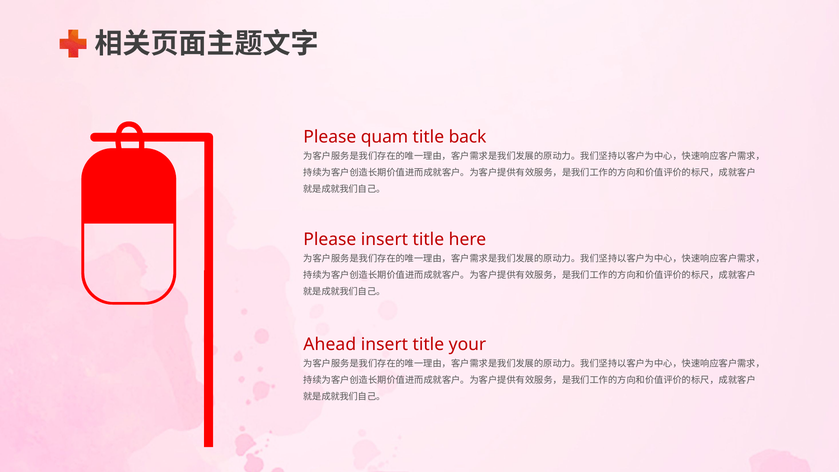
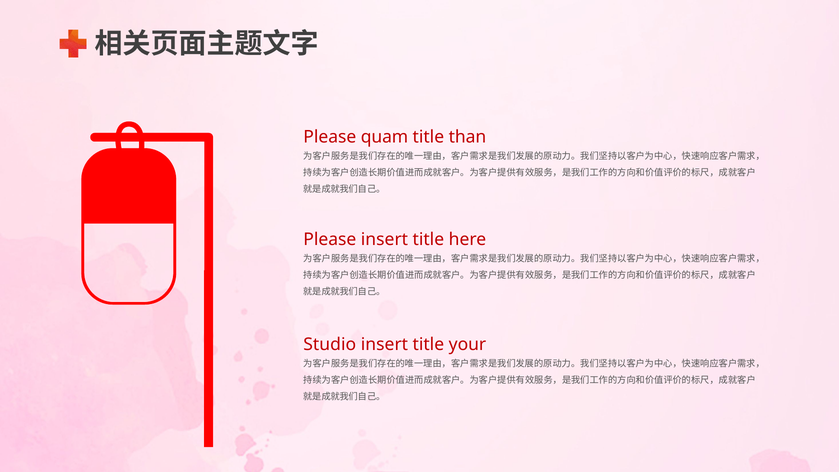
back: back -> than
Ahead: Ahead -> Studio
